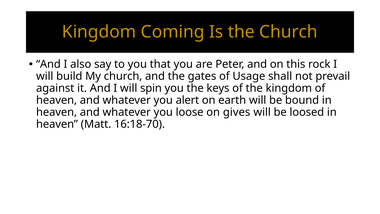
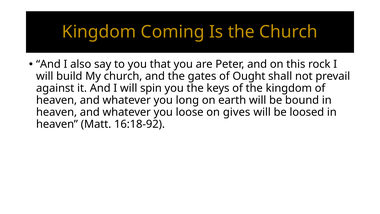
Usage: Usage -> Ought
alert: alert -> long
16:18-70: 16:18-70 -> 16:18-92
